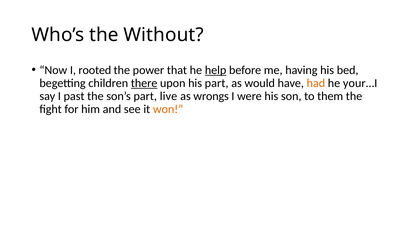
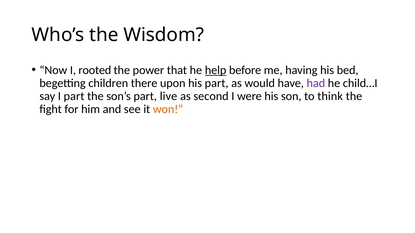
Without: Without -> Wisdom
there underline: present -> none
had colour: orange -> purple
your…I: your…I -> child…I
I past: past -> part
wrongs: wrongs -> second
them: them -> think
